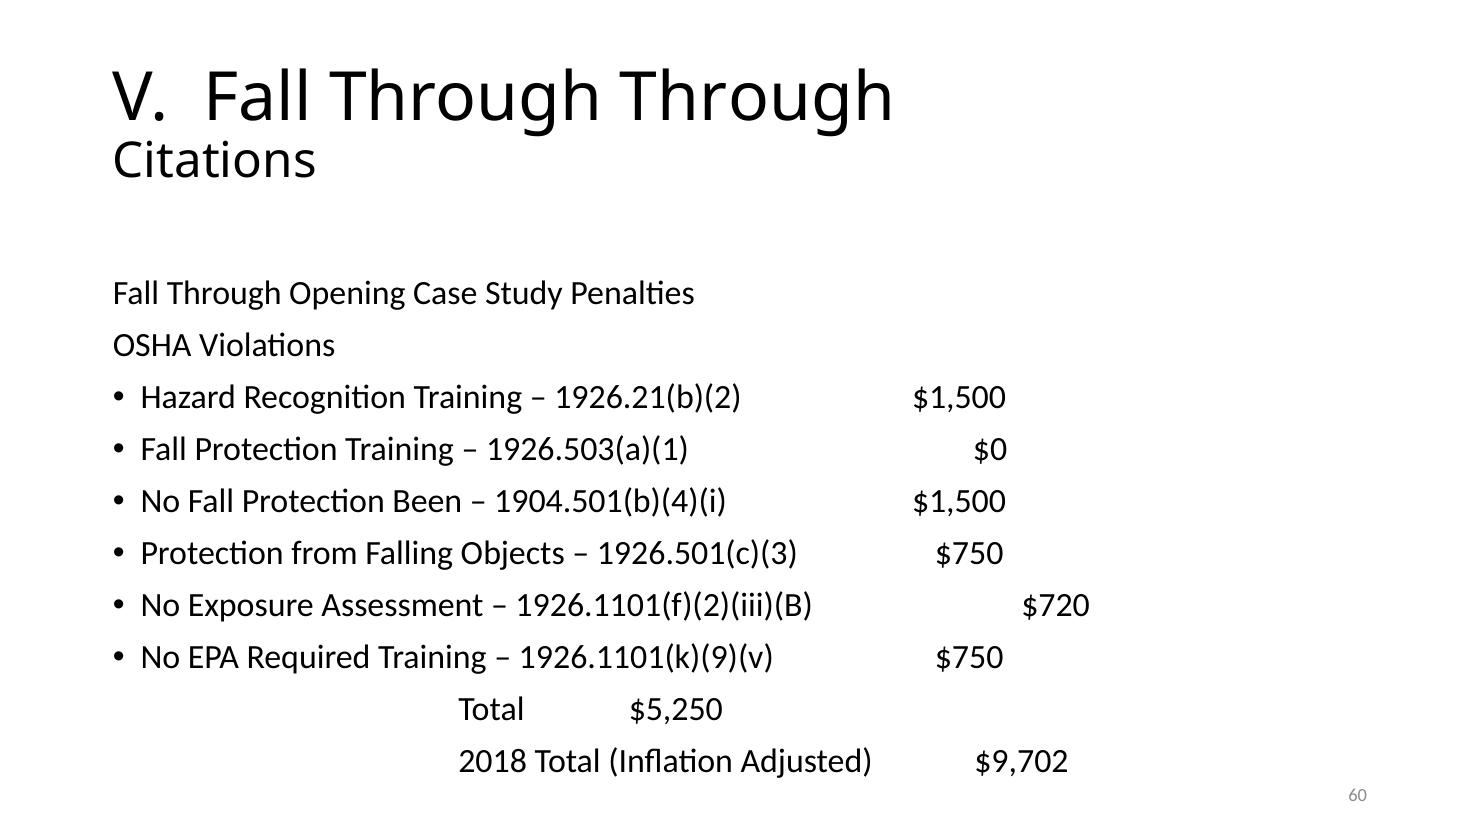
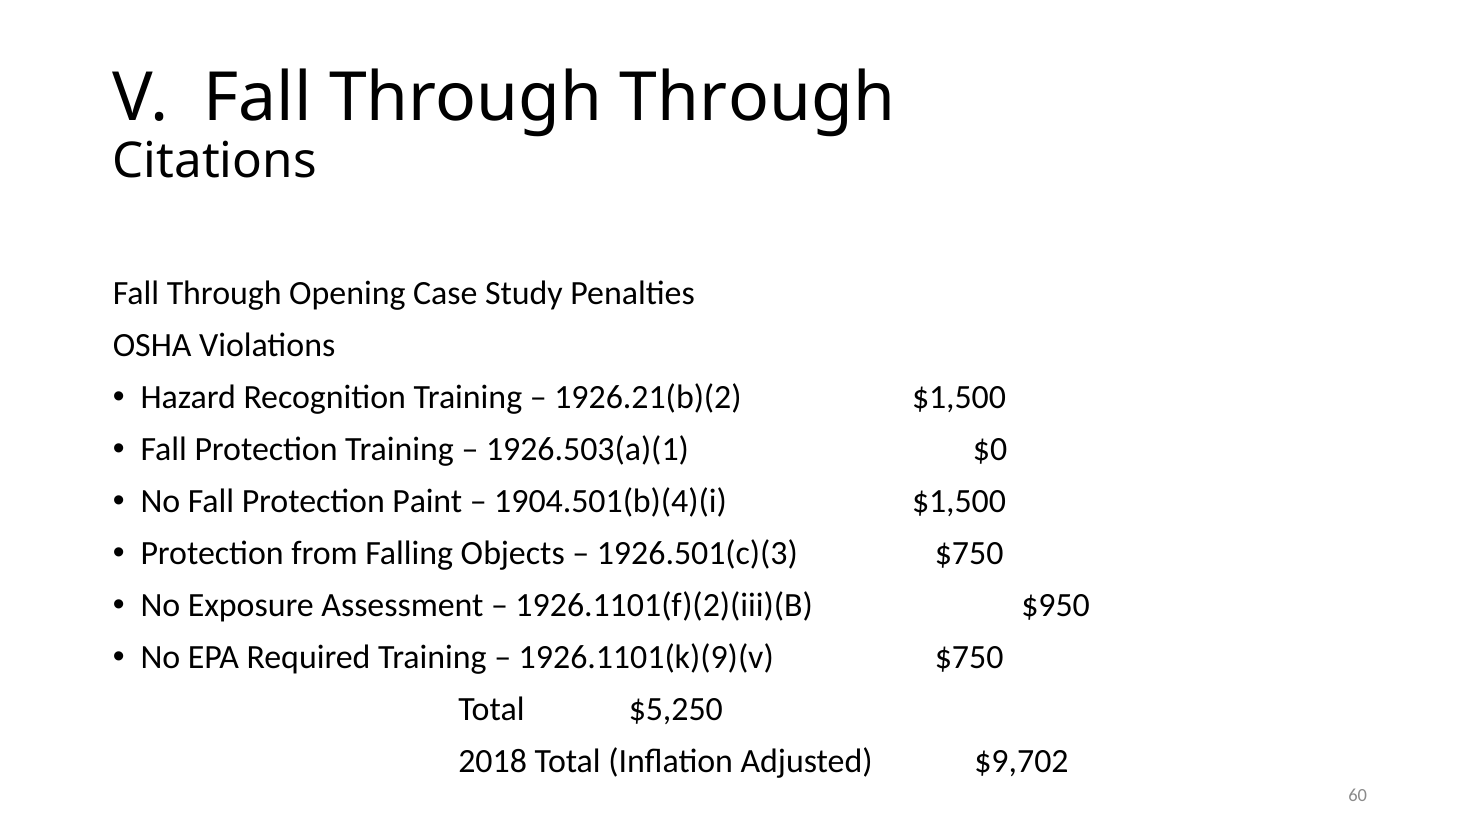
Been: Been -> Paint
$720: $720 -> $950
